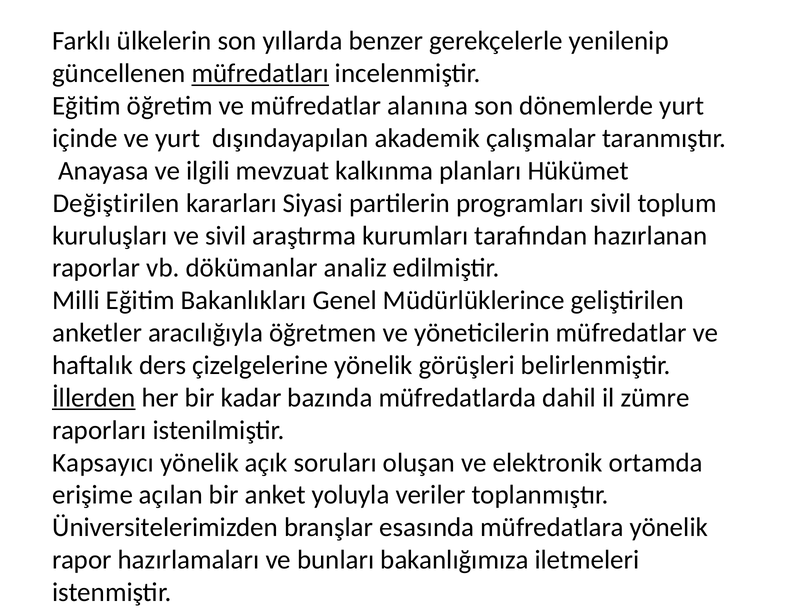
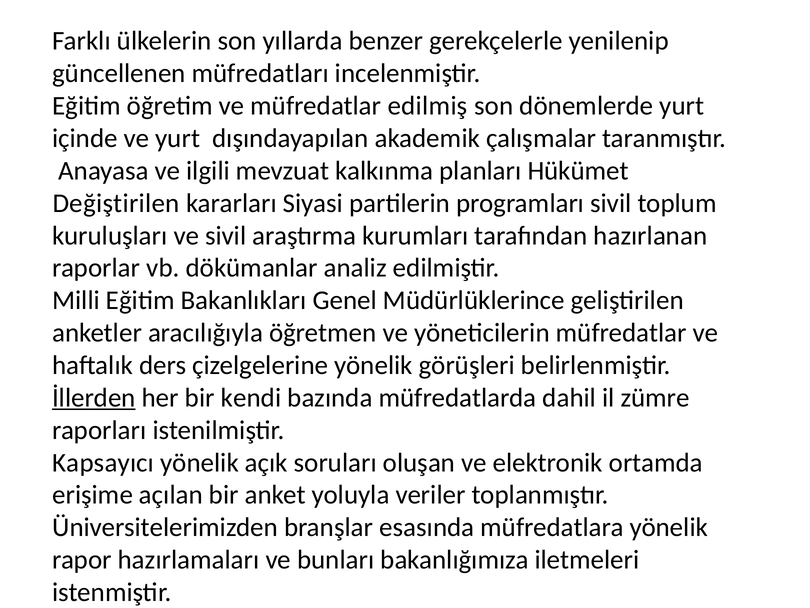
müfredatları underline: present -> none
alanına: alanına -> edilmiş
kadar: kadar -> kendi
